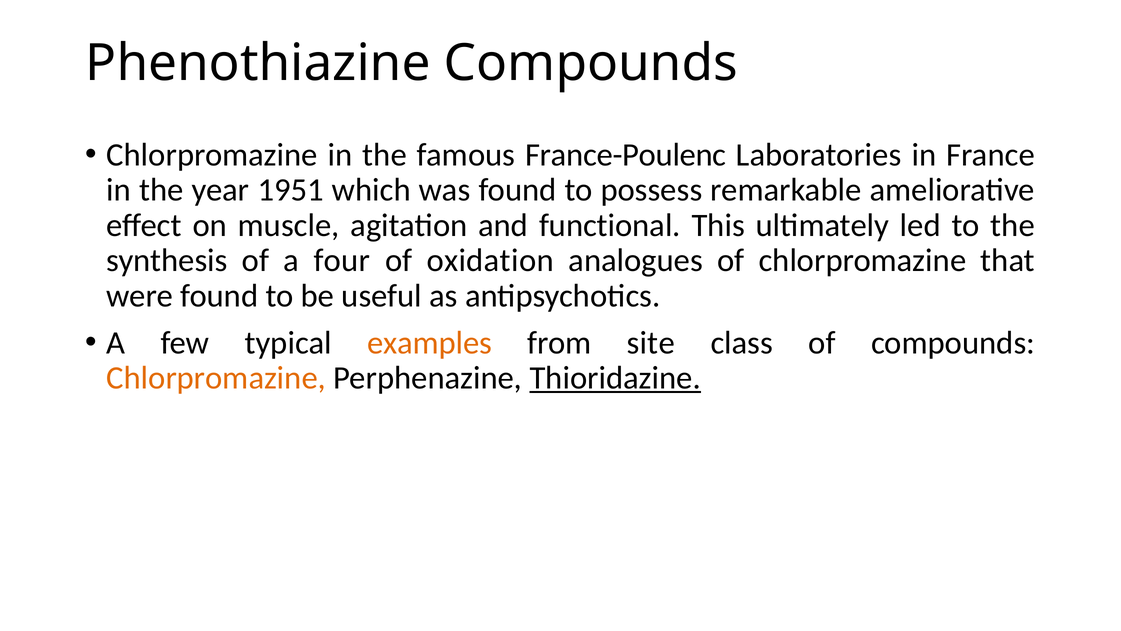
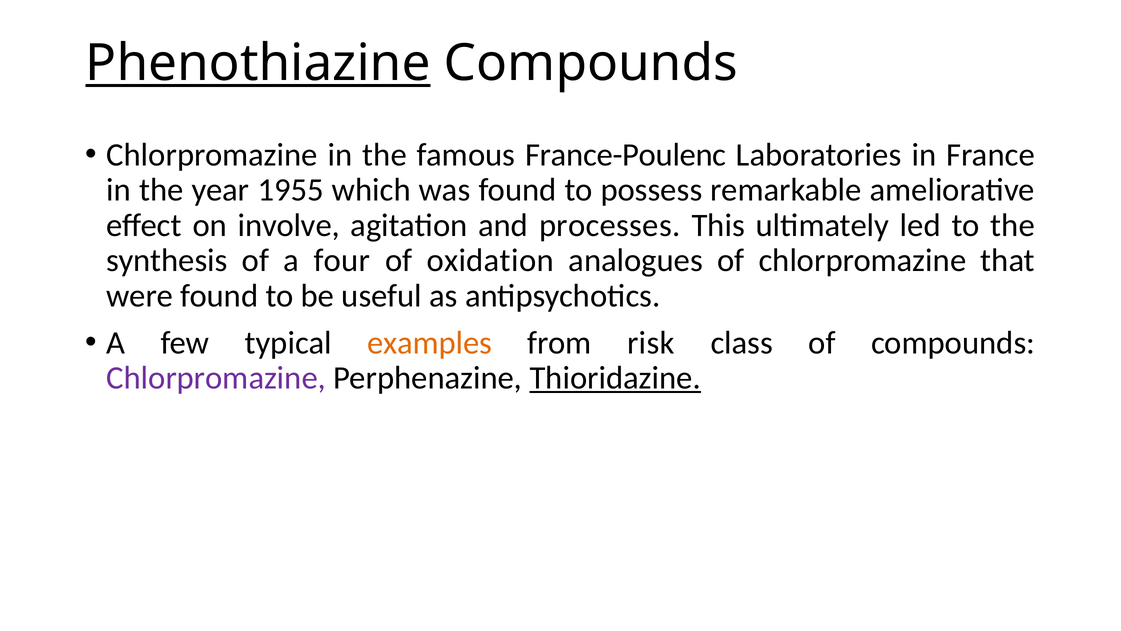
Phenothiazine underline: none -> present
1951: 1951 -> 1955
muscle: muscle -> involve
functional: functional -> processes
site: site -> risk
Chlorpromazine at (216, 378) colour: orange -> purple
